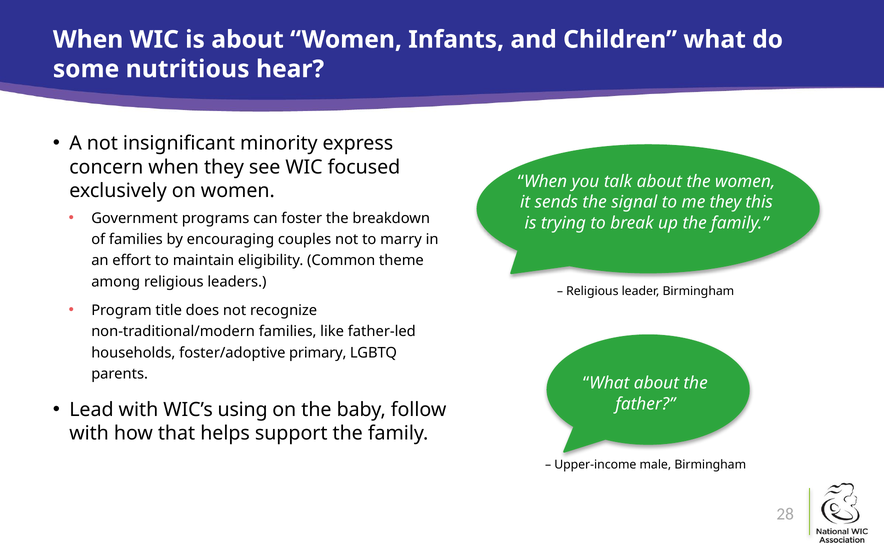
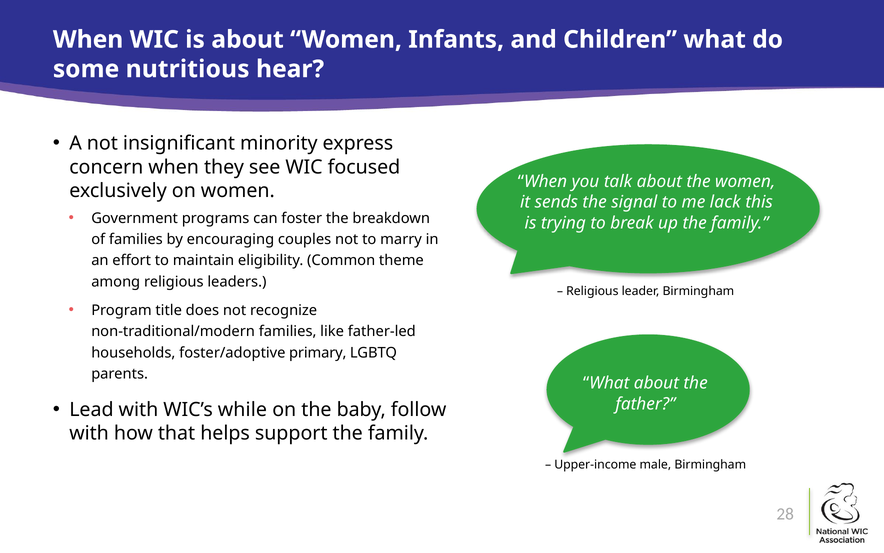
me they: they -> lack
using: using -> while
